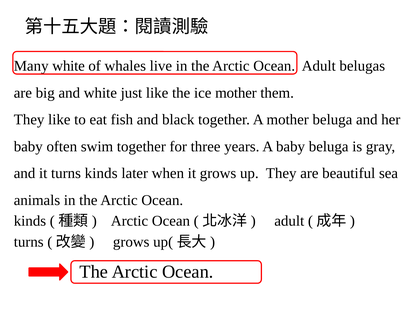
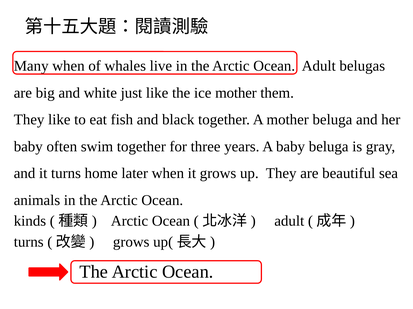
Many white: white -> when
turns kinds: kinds -> home
